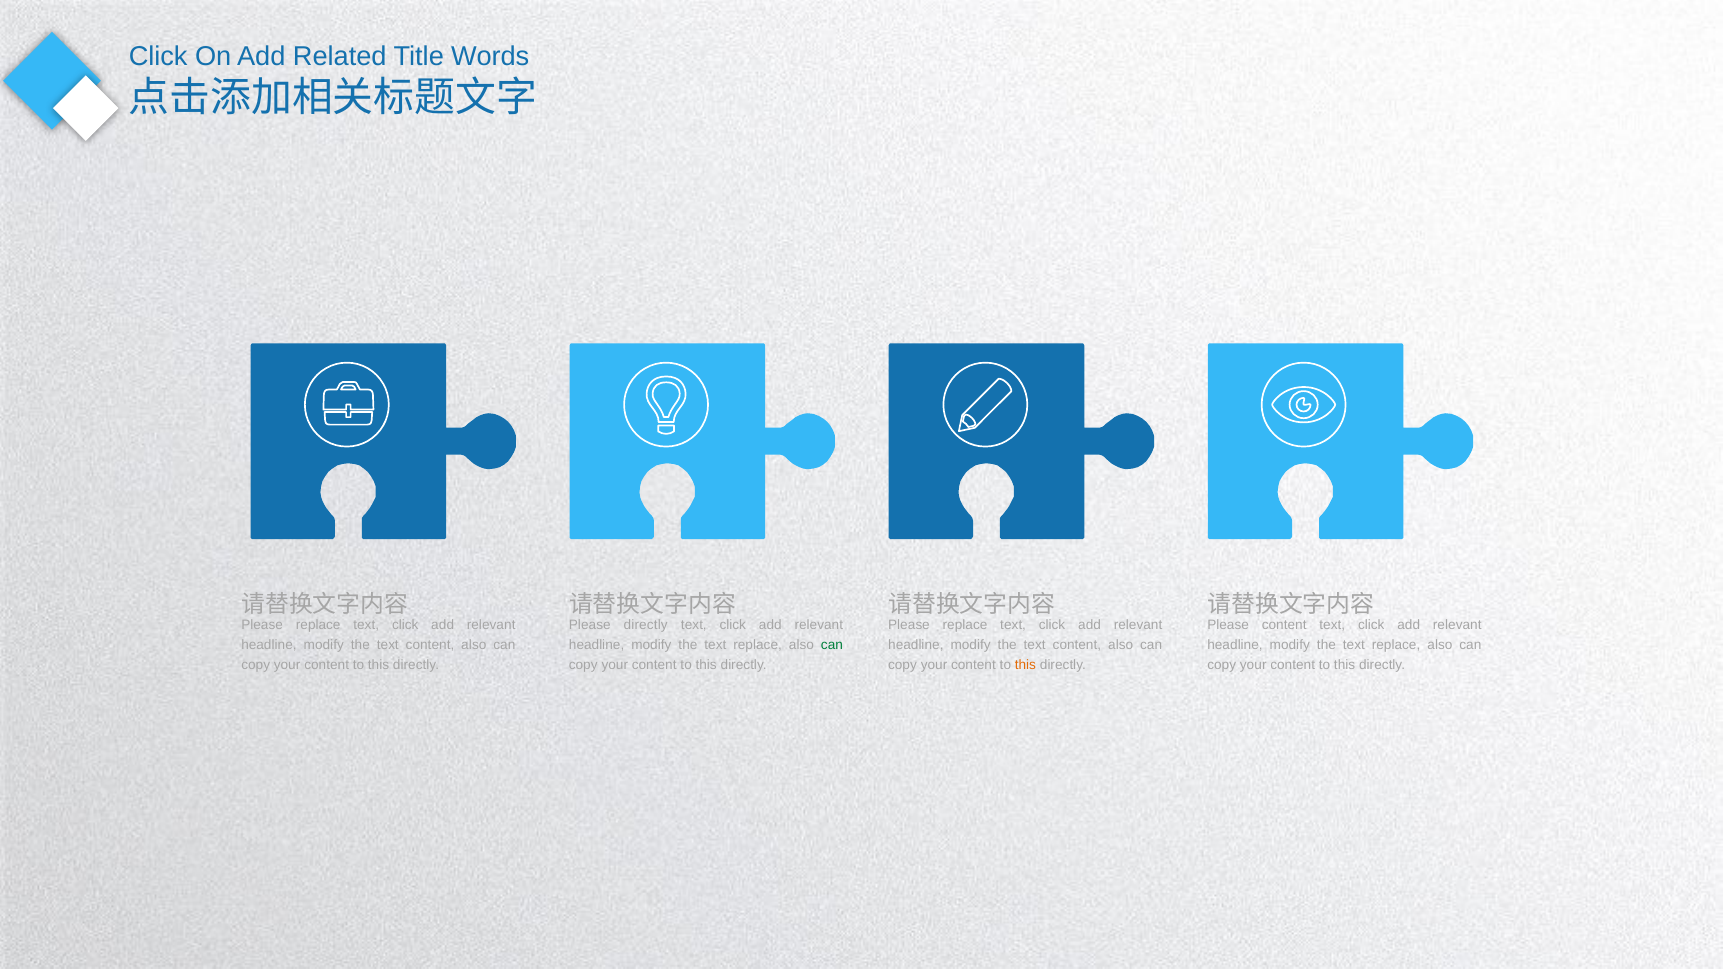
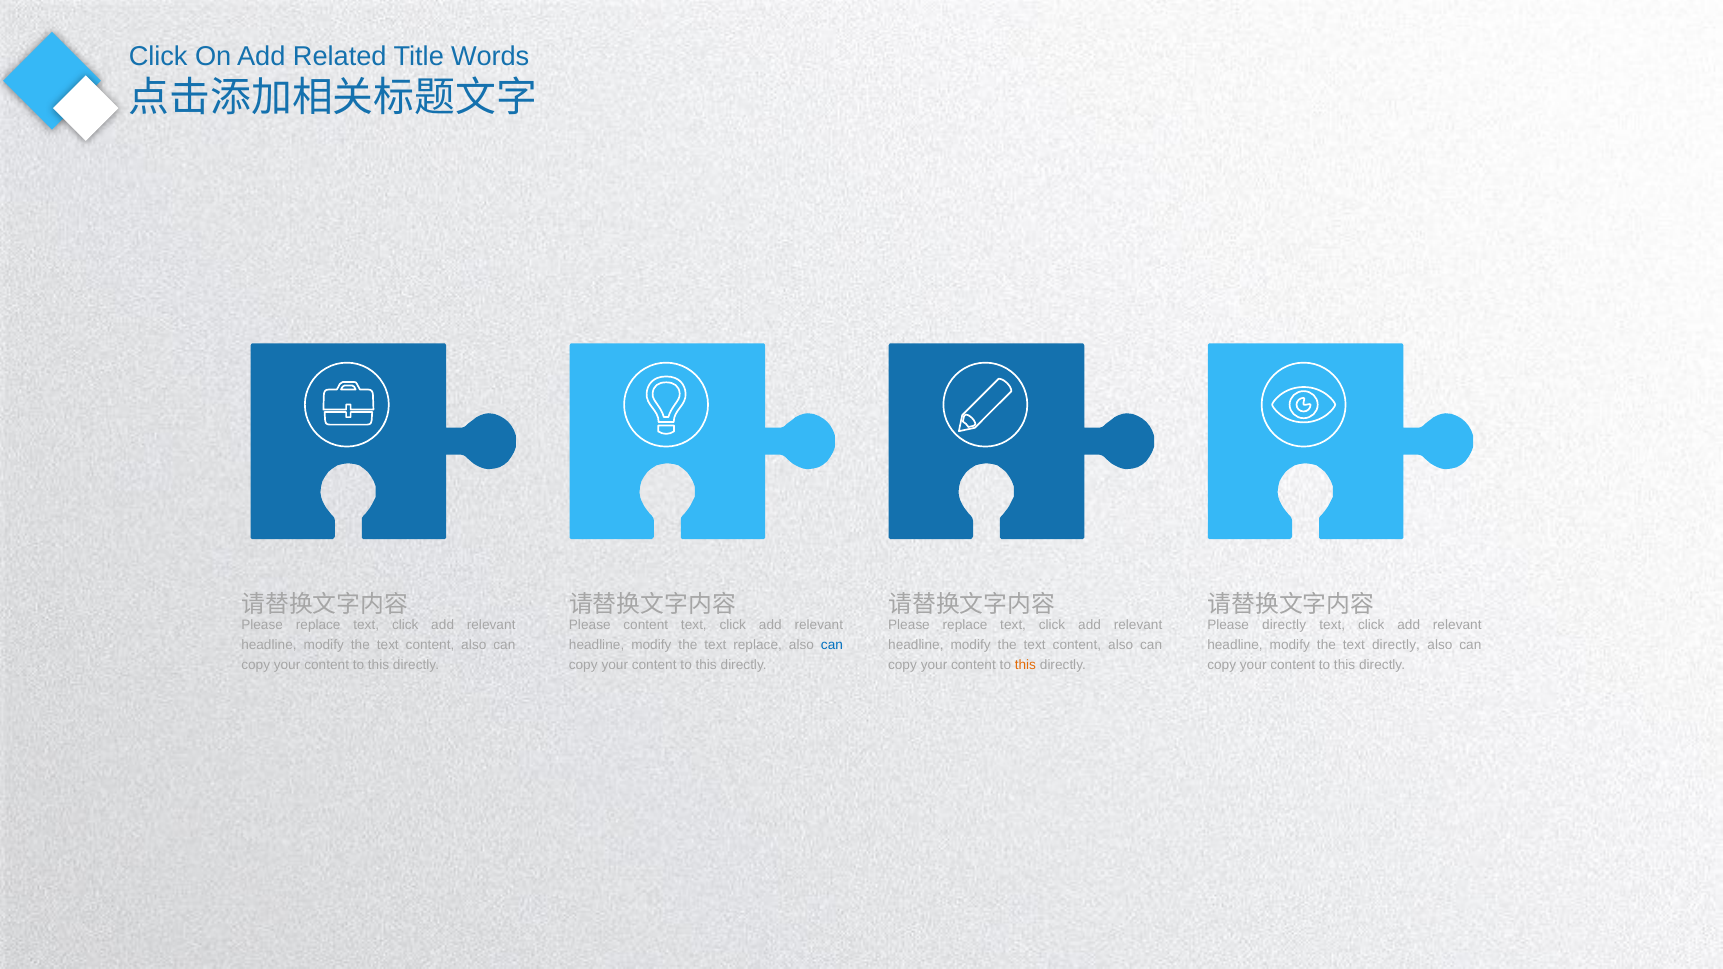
Please directly: directly -> content
Please content: content -> directly
can at (832, 645) colour: green -> blue
replace at (1396, 645): replace -> directly
